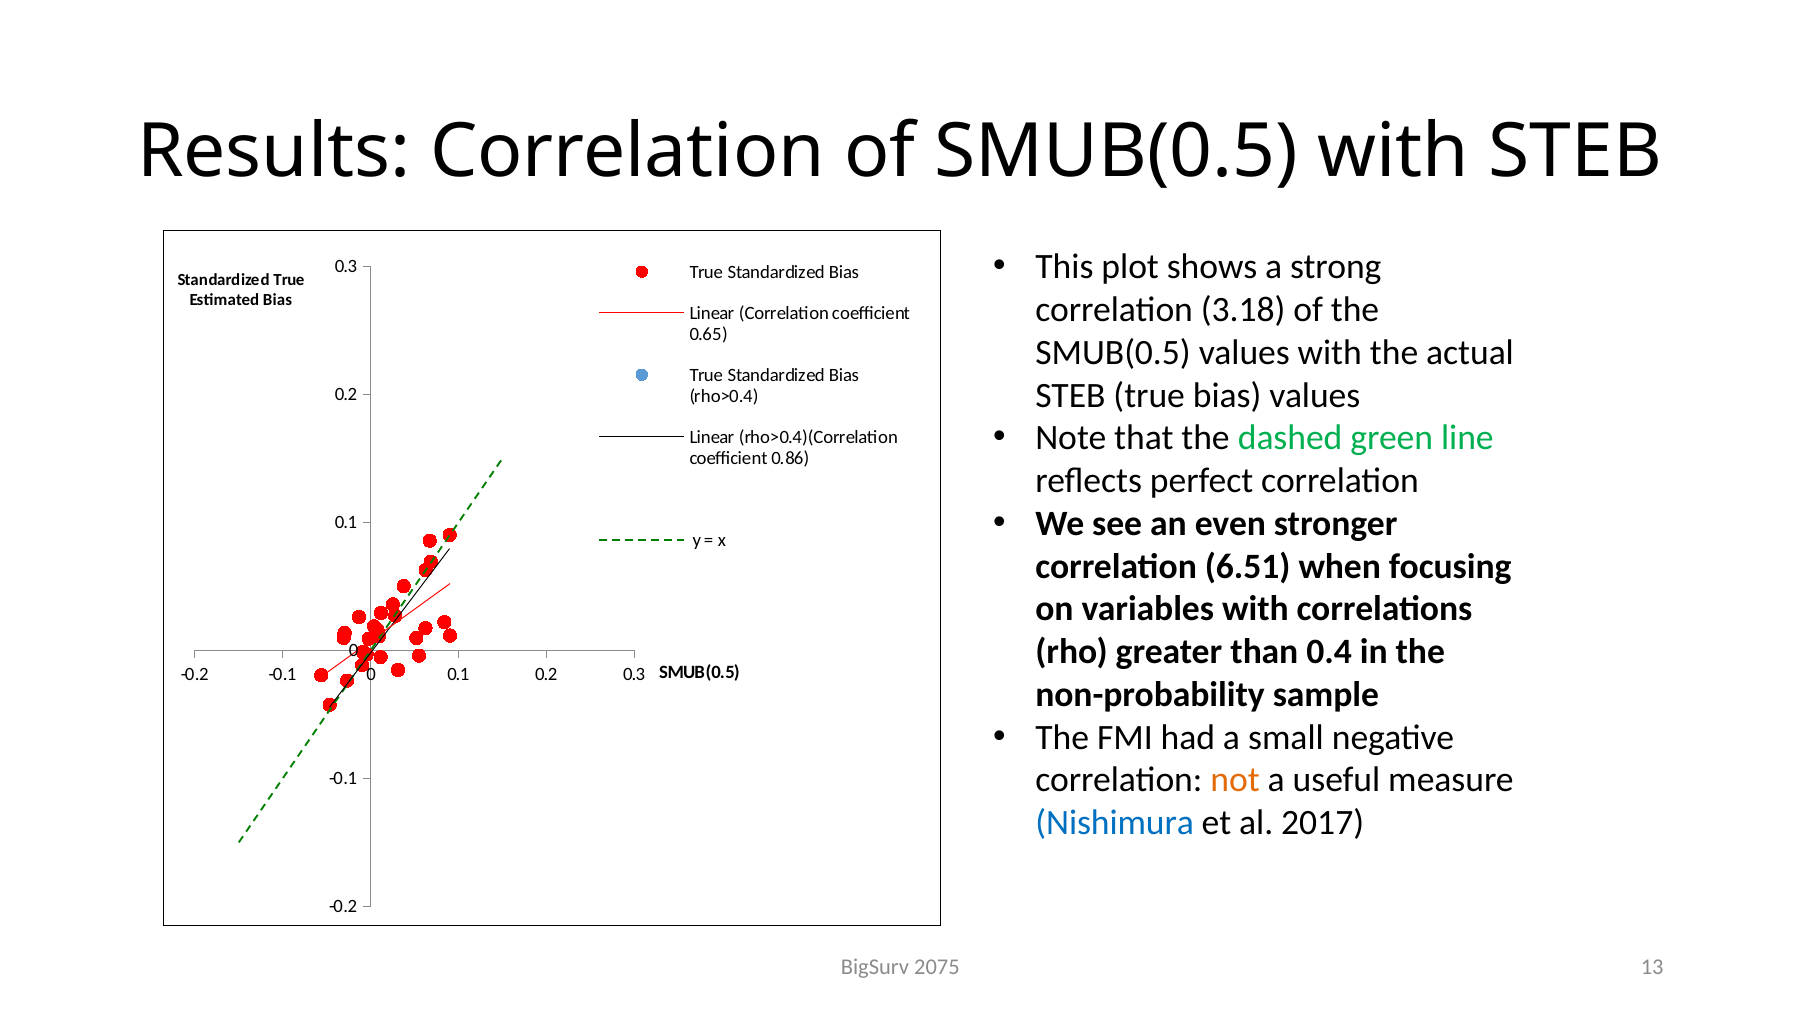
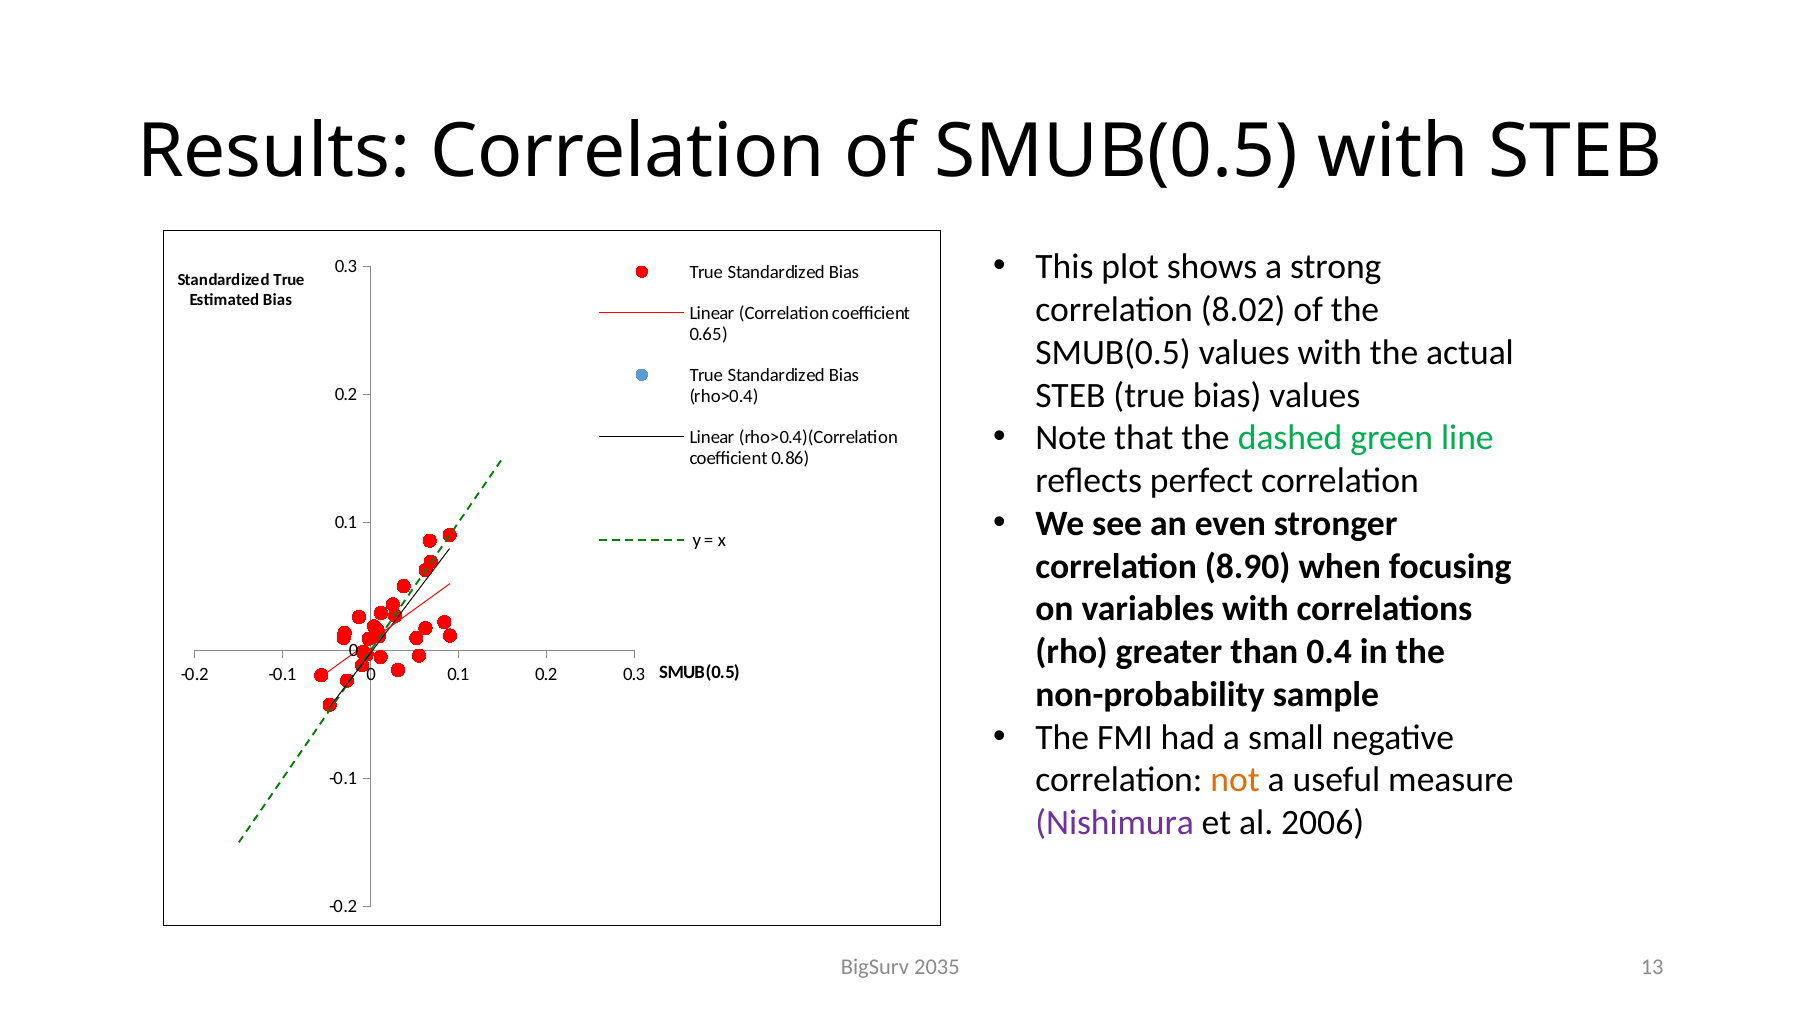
3.18: 3.18 -> 8.02
6.51: 6.51 -> 8.90
Nishimura colour: blue -> purple
2017: 2017 -> 2006
2075: 2075 -> 2035
